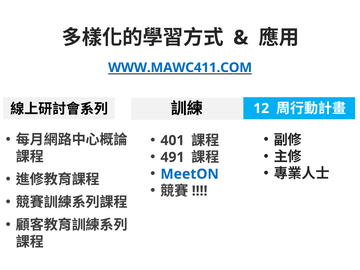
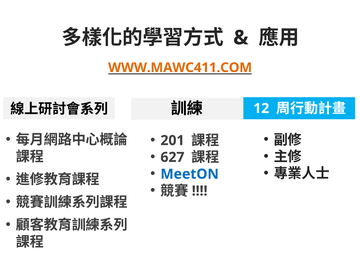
WWW.MAWC411.COM colour: blue -> orange
401: 401 -> 201
491: 491 -> 627
